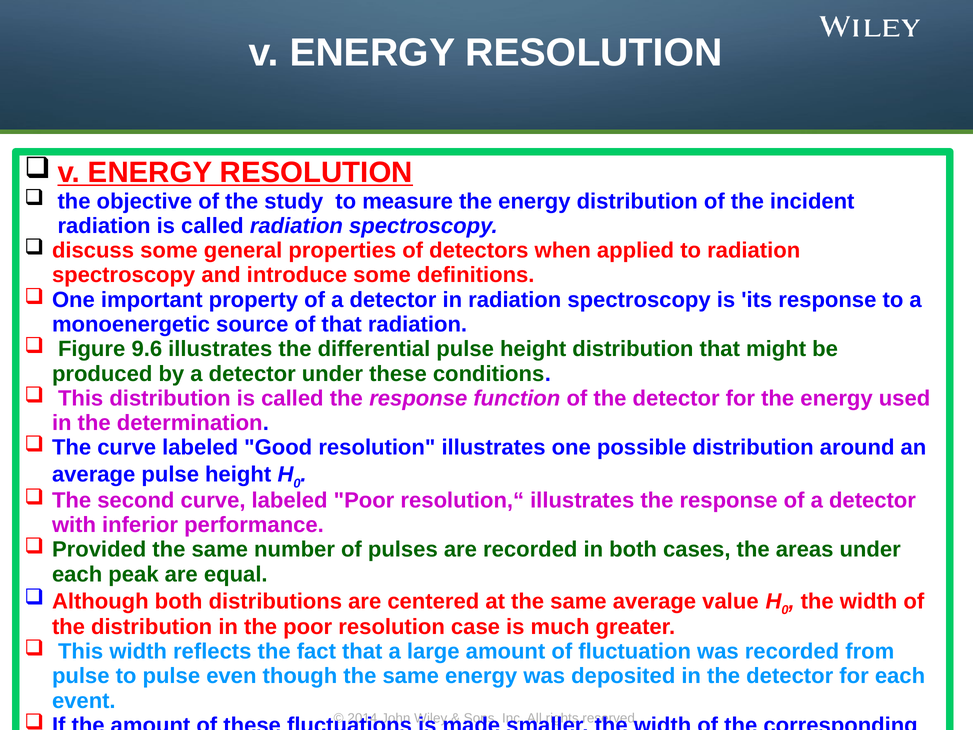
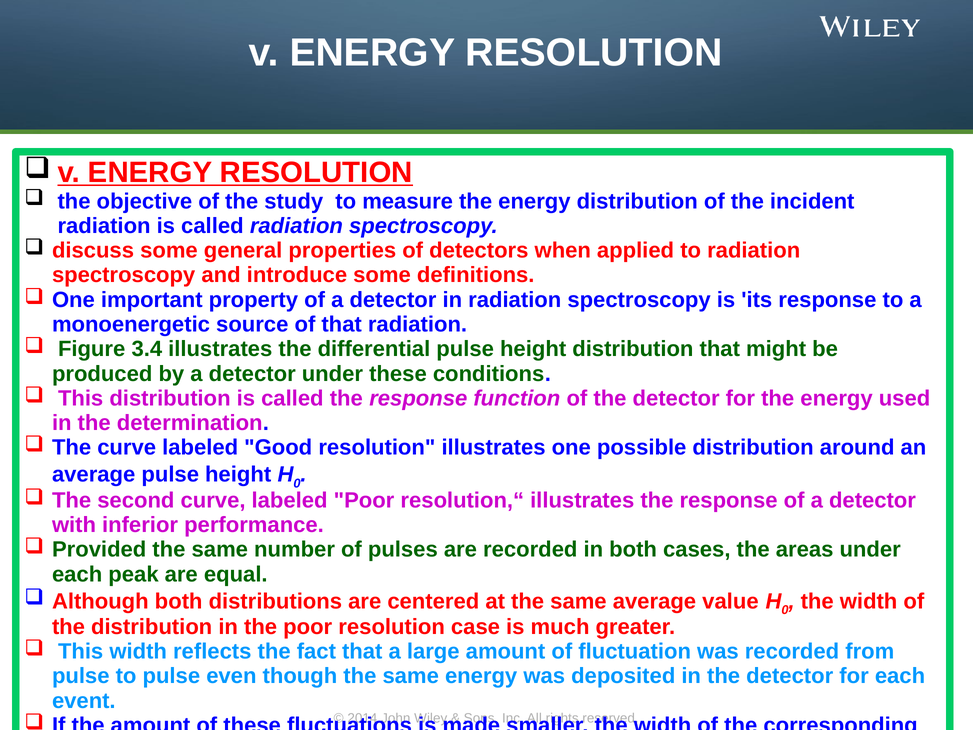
9.6: 9.6 -> 3.4
